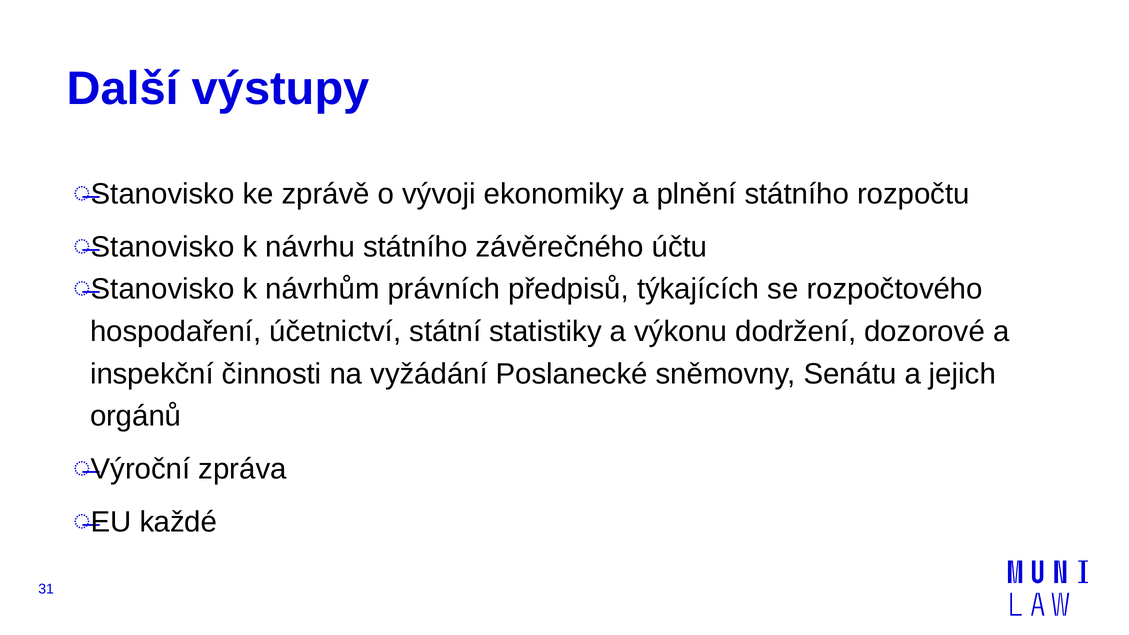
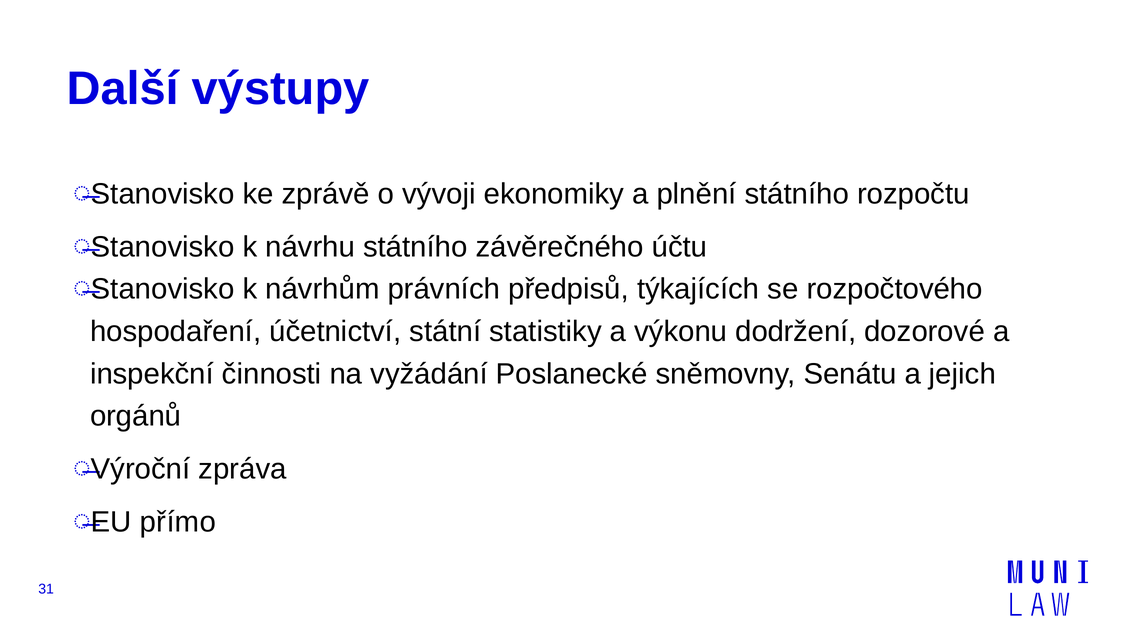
každé: každé -> přímo
